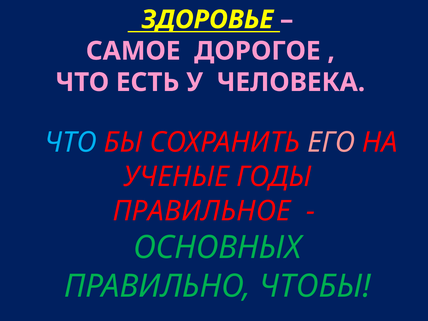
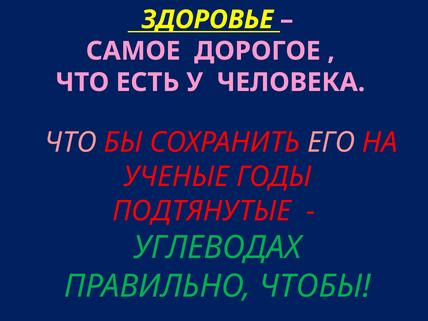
ЧТО at (71, 142) colour: light blue -> pink
ПРАВИЛЬНОЕ: ПРАВИЛЬНОЕ -> ПОДТЯНУТЫЕ
ОСНОВНЫХ: ОСНОВНЫХ -> УГЛЕВОДАХ
